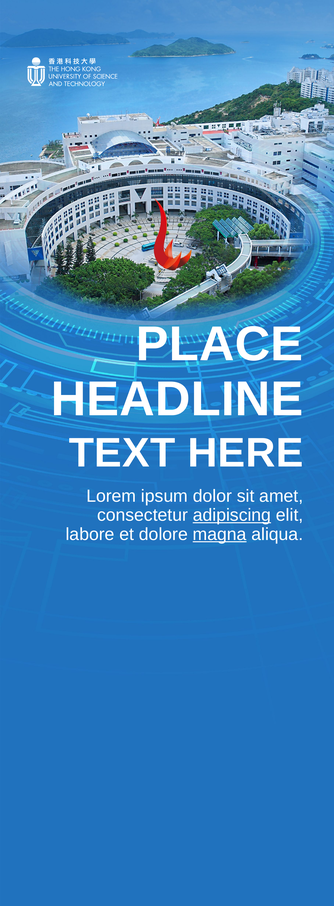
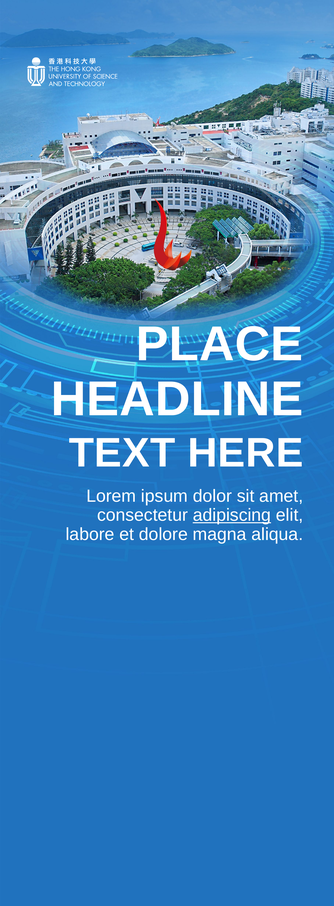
magna underline: present -> none
